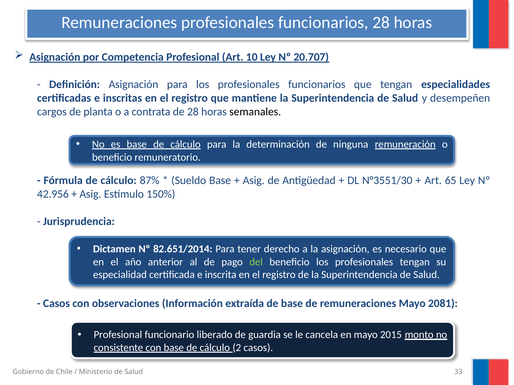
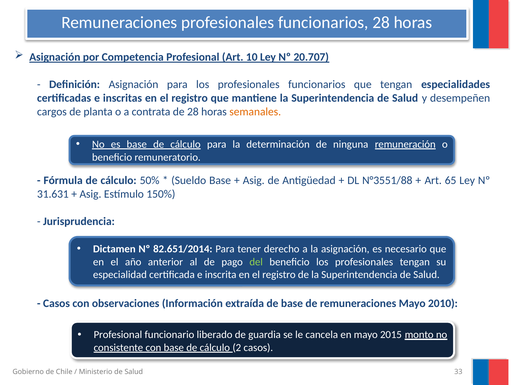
semanales colour: black -> orange
87%: 87% -> 50%
N°3551/30: N°3551/30 -> N°3551/88
42.956: 42.956 -> 31.631
2081: 2081 -> 2010
